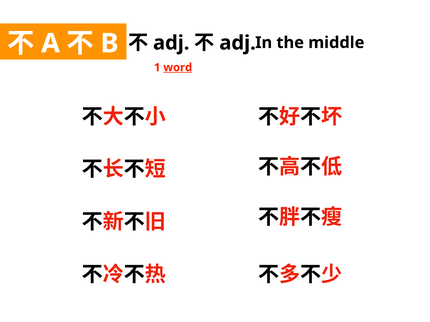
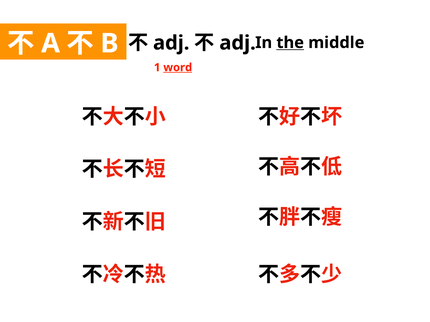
the underline: none -> present
